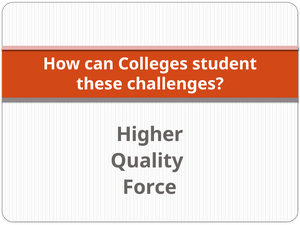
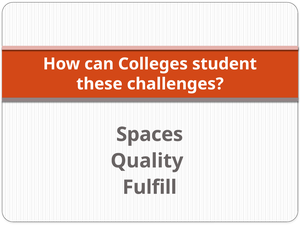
Higher: Higher -> Spaces
Force: Force -> Fulfill
